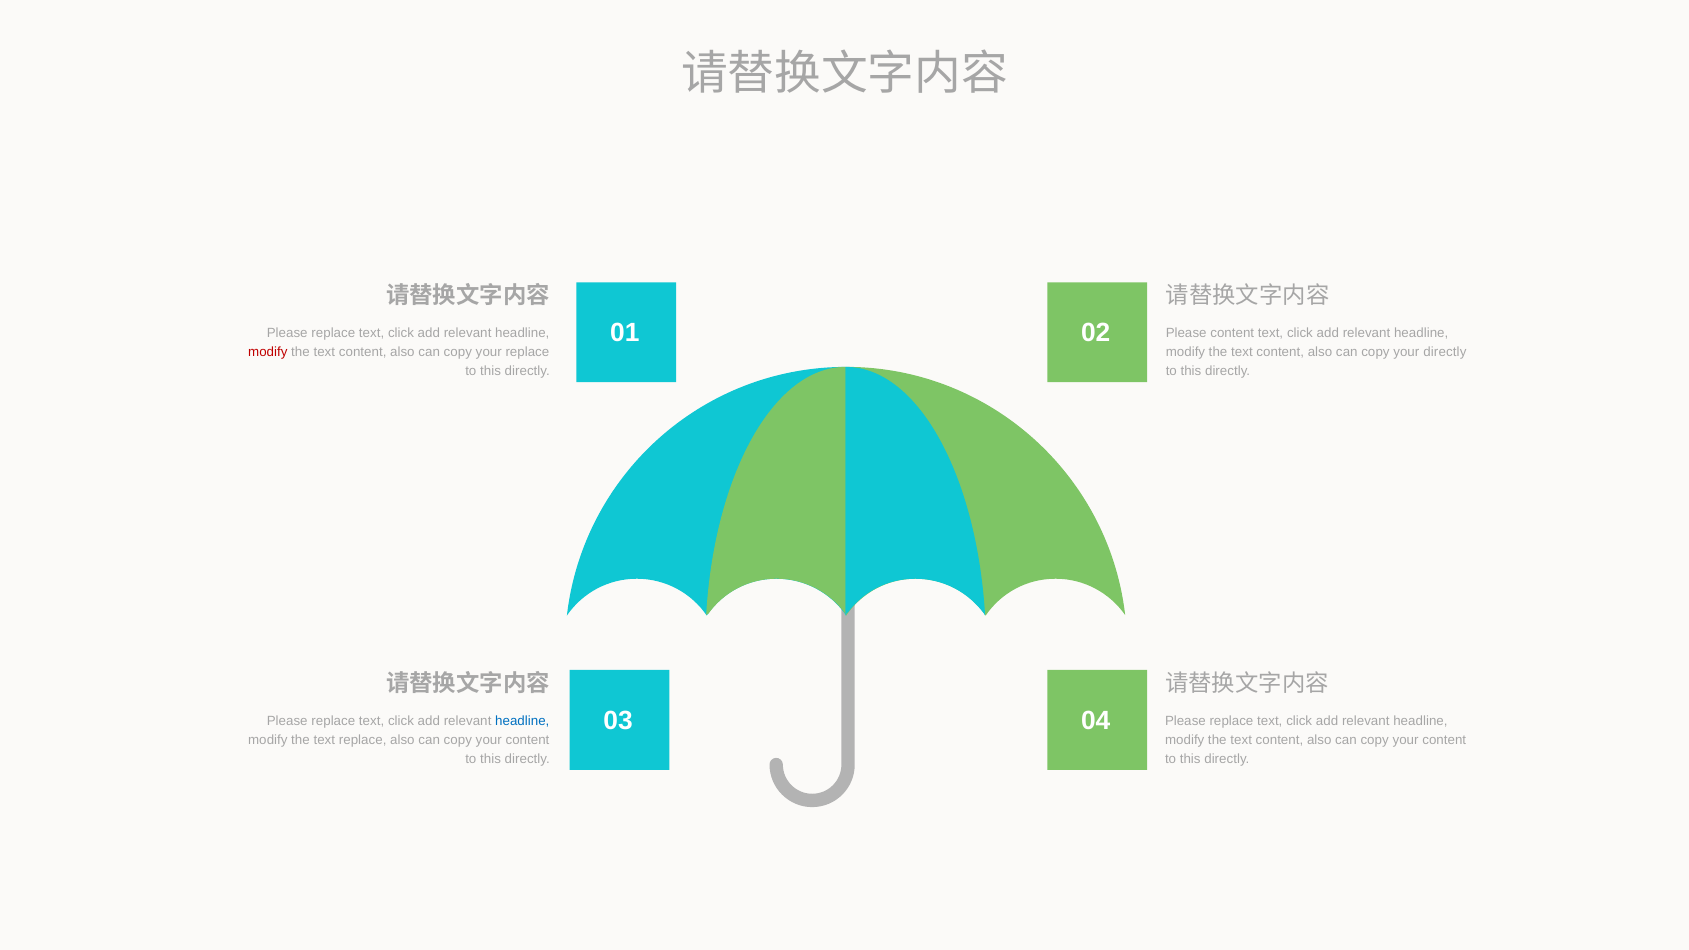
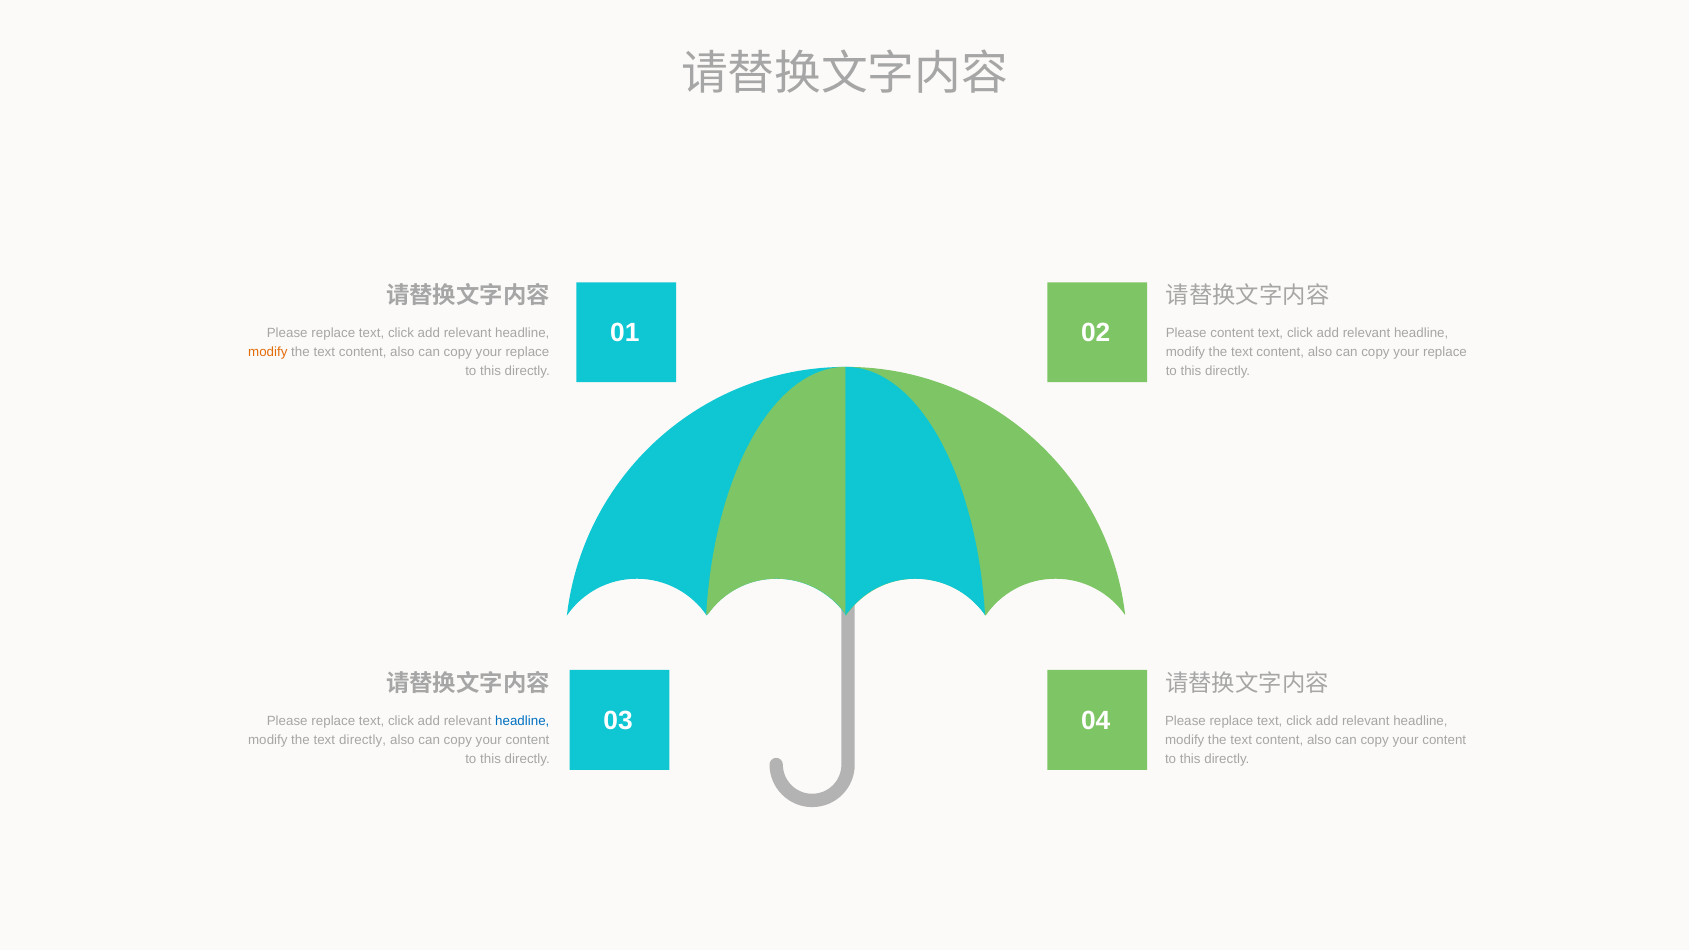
modify at (268, 352) colour: red -> orange
directly at (1445, 352): directly -> replace
text replace: replace -> directly
